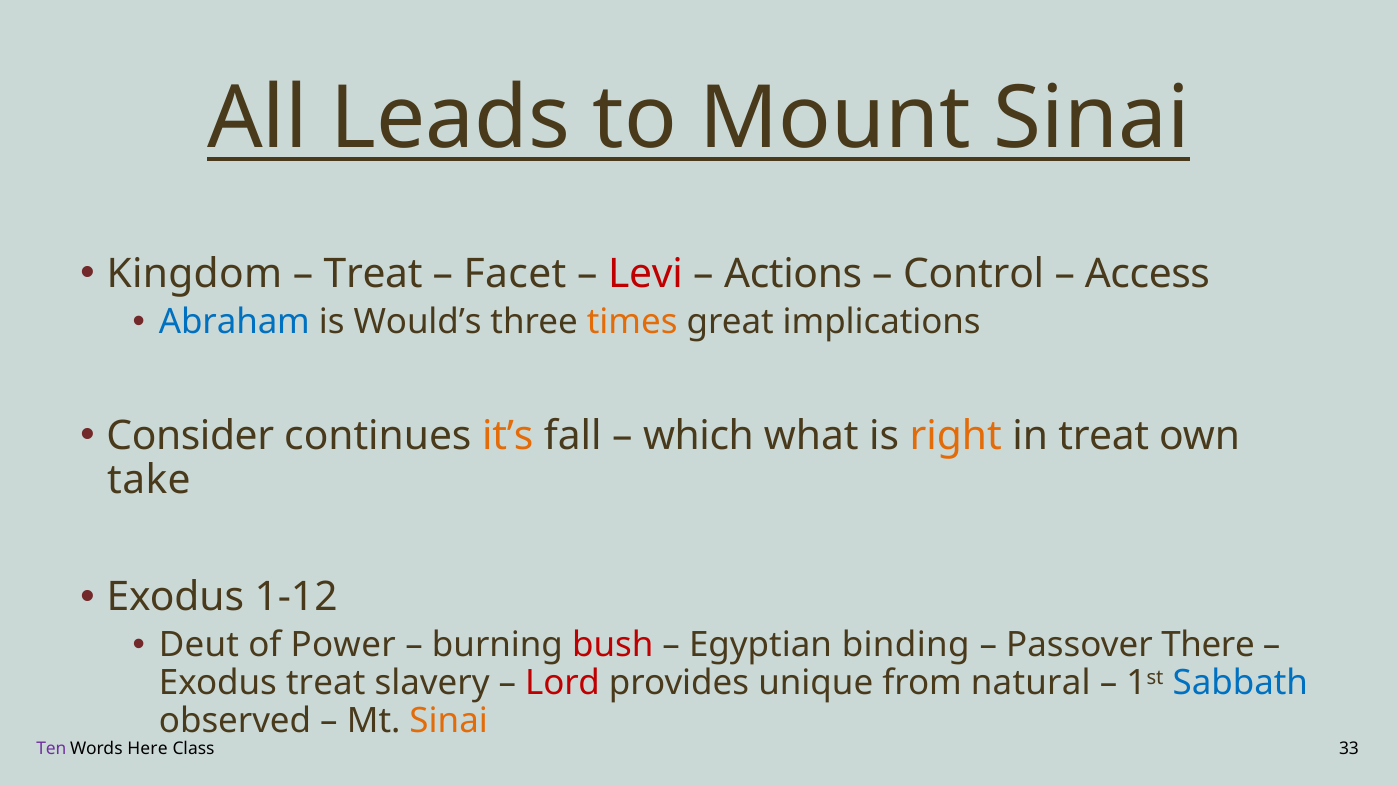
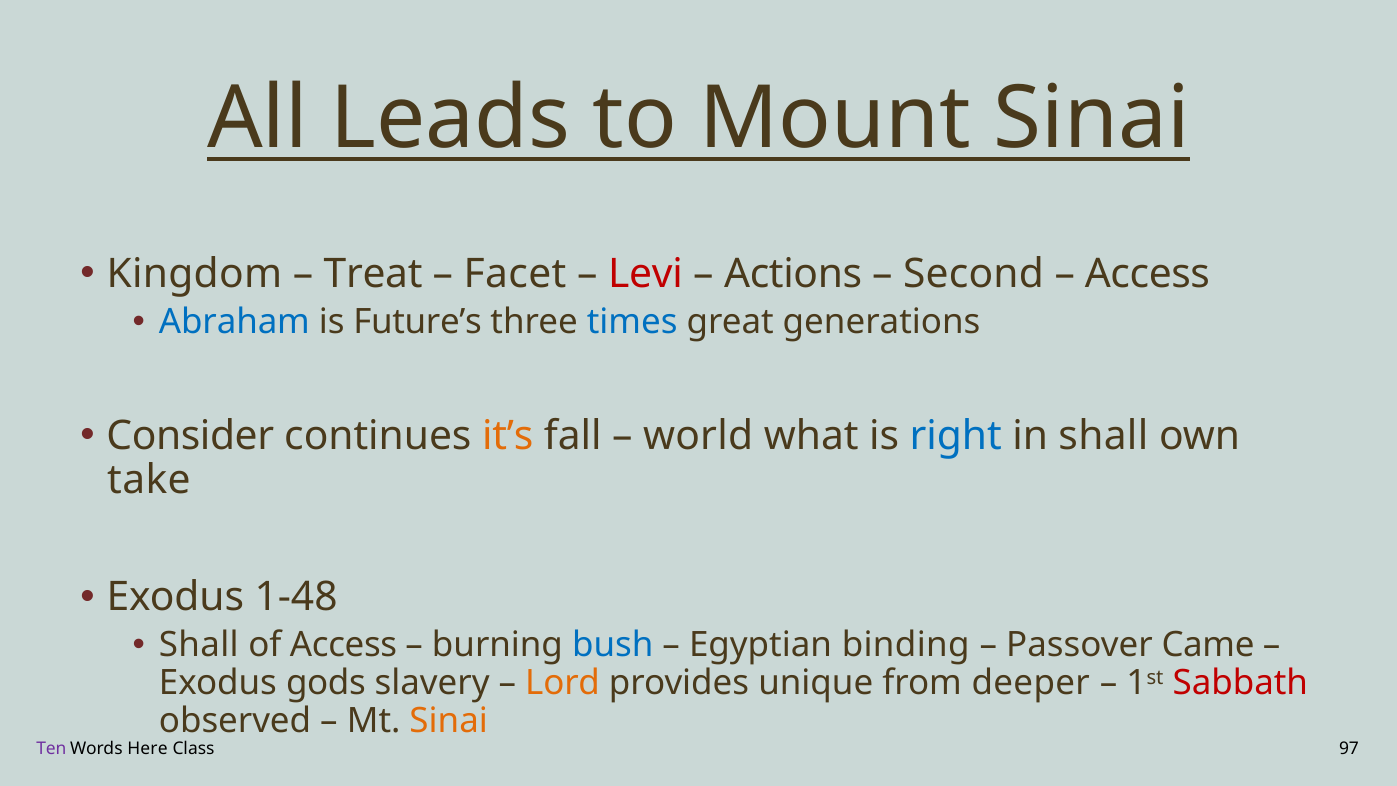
Control: Control -> Second
Would’s: Would’s -> Future’s
times colour: orange -> blue
implications: implications -> generations
which: which -> world
right colour: orange -> blue
in treat: treat -> shall
1-12: 1-12 -> 1-48
Deut at (199, 645): Deut -> Shall
of Power: Power -> Access
bush colour: red -> blue
There: There -> Came
Exodus treat: treat -> gods
Lord colour: red -> orange
natural: natural -> deeper
Sabbath colour: blue -> red
33: 33 -> 97
